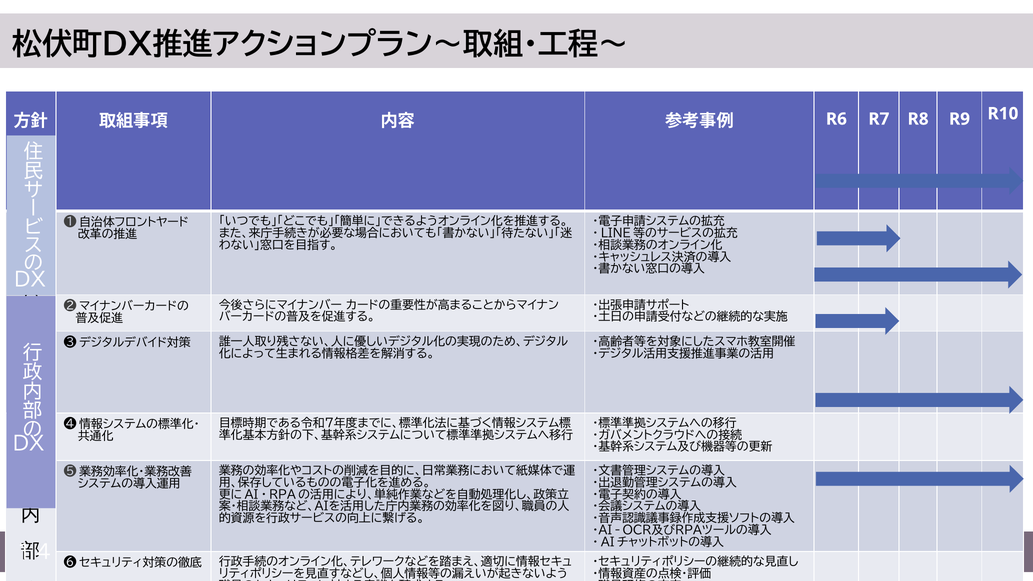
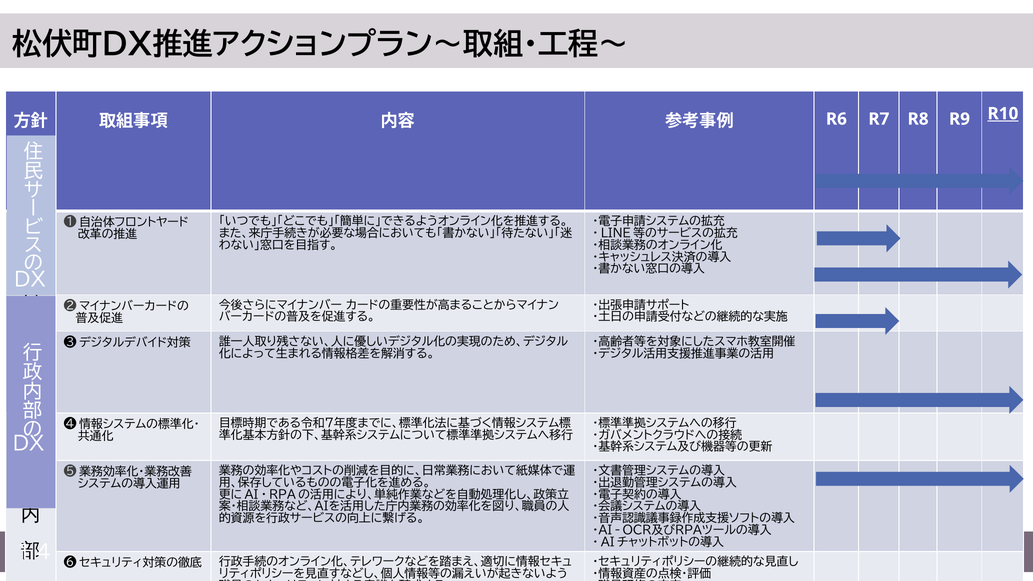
R10 underline: none -> present
